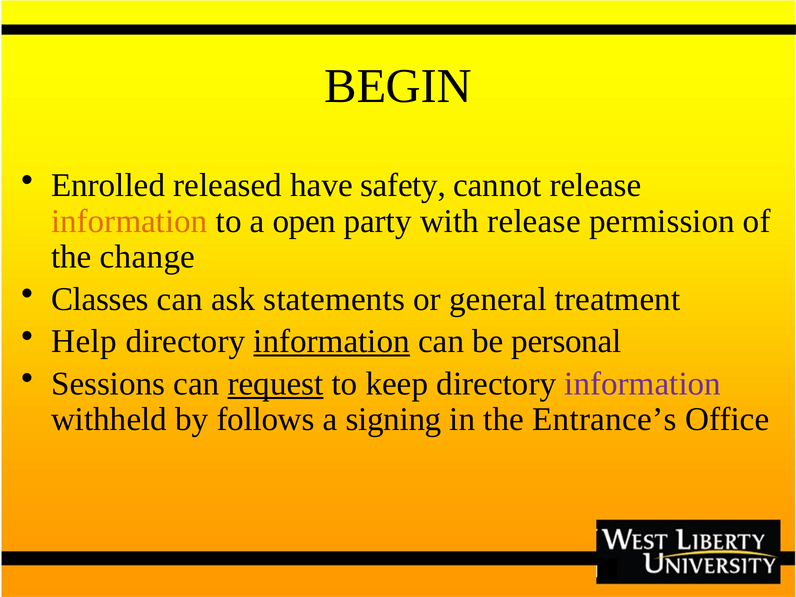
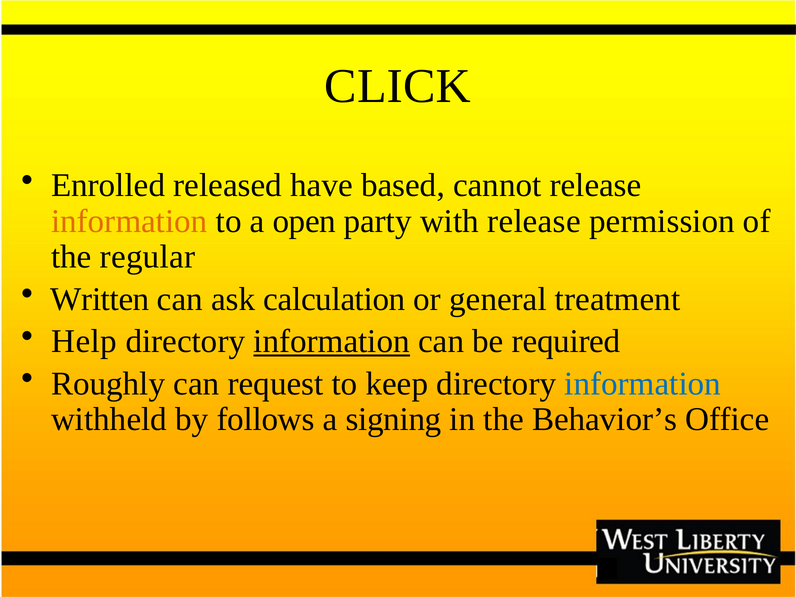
BEGIN: BEGIN -> CLICK
safety: safety -> based
change: change -> regular
Classes: Classes -> Written
statements: statements -> calculation
personal: personal -> required
Sessions: Sessions -> Roughly
request underline: present -> none
information at (643, 384) colour: purple -> blue
Entrance’s: Entrance’s -> Behavior’s
